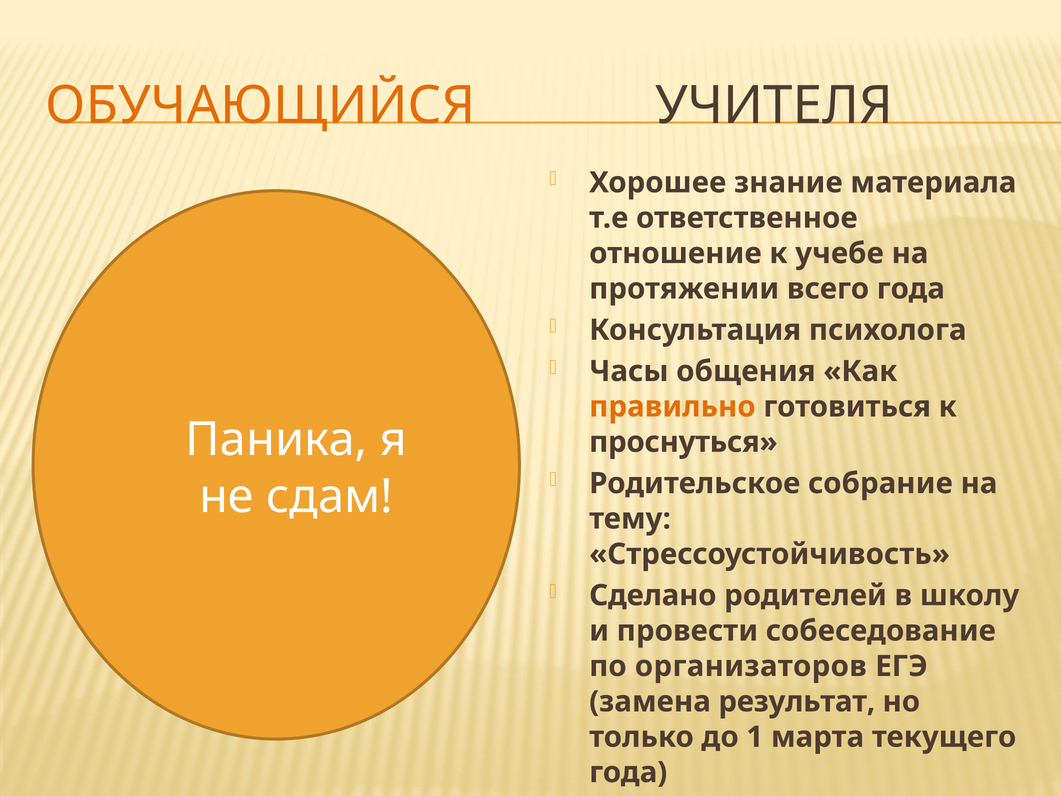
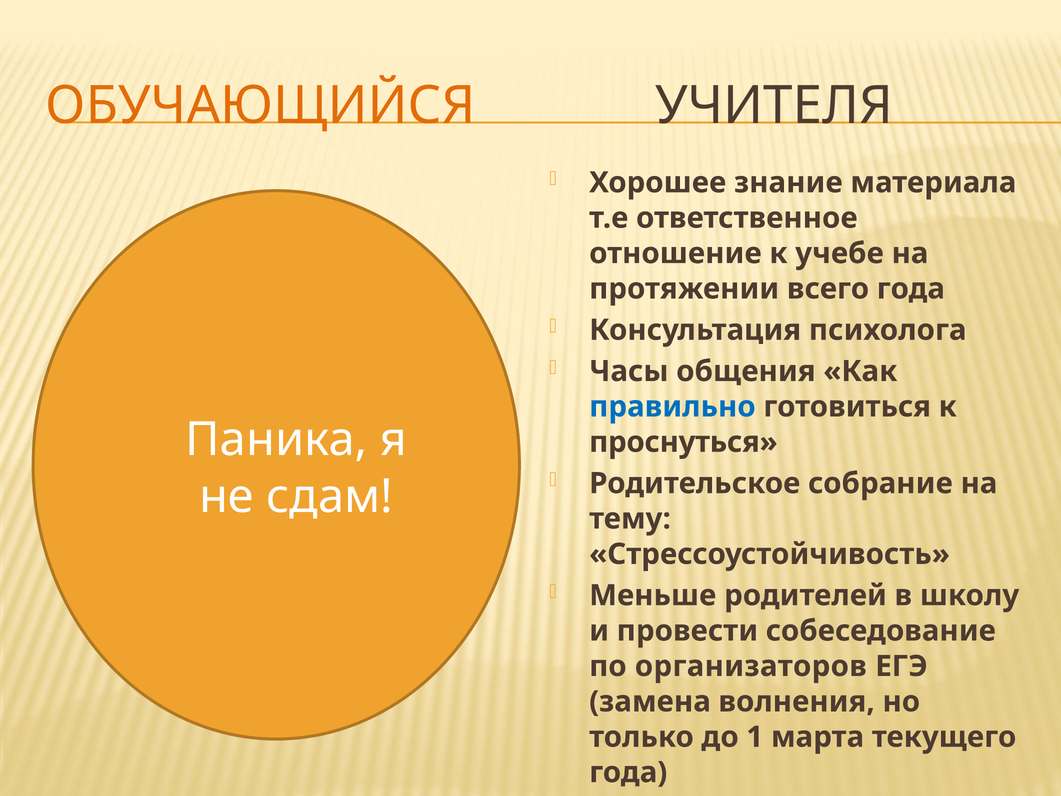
правильно colour: orange -> blue
Сделано: Сделано -> Меньше
результат: результат -> волнения
